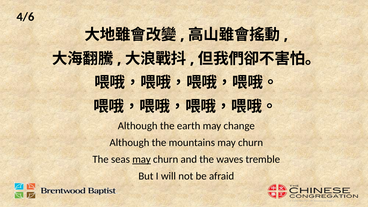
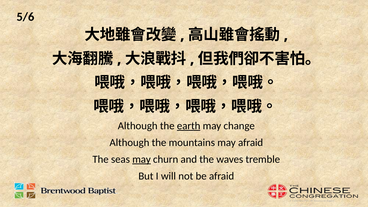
4/6: 4/6 -> 5/6
earth underline: none -> present
mountains may churn: churn -> afraid
